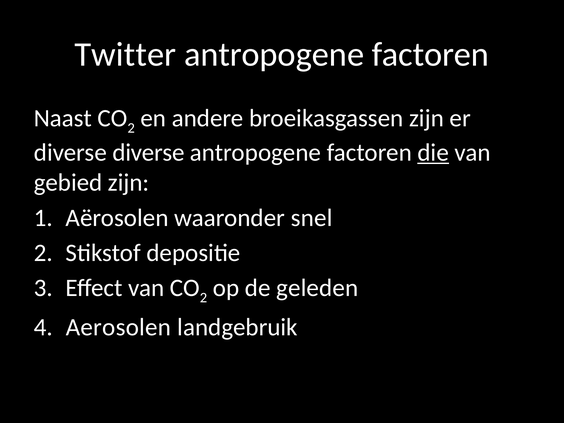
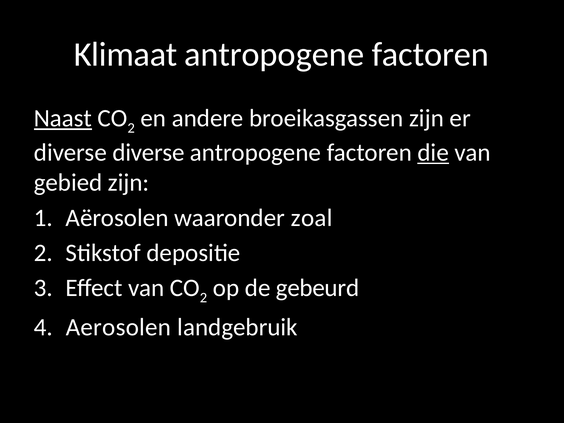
Twitter: Twitter -> Klimaat
Naast underline: none -> present
snel: snel -> zoal
geleden: geleden -> gebeurd
